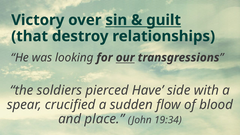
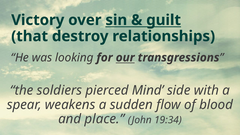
Have: Have -> Mind
crucified: crucified -> weakens
